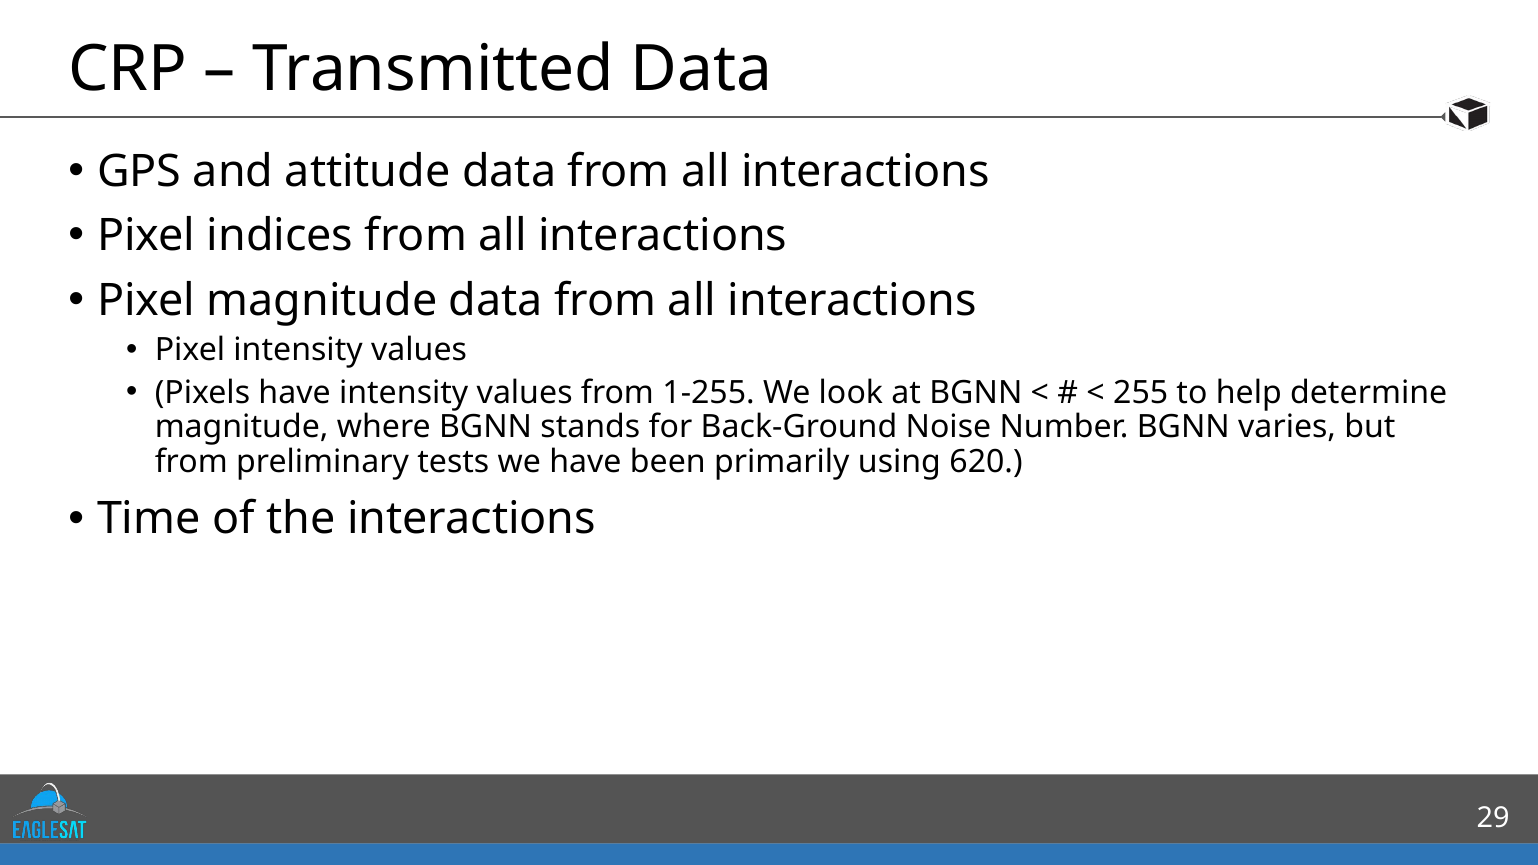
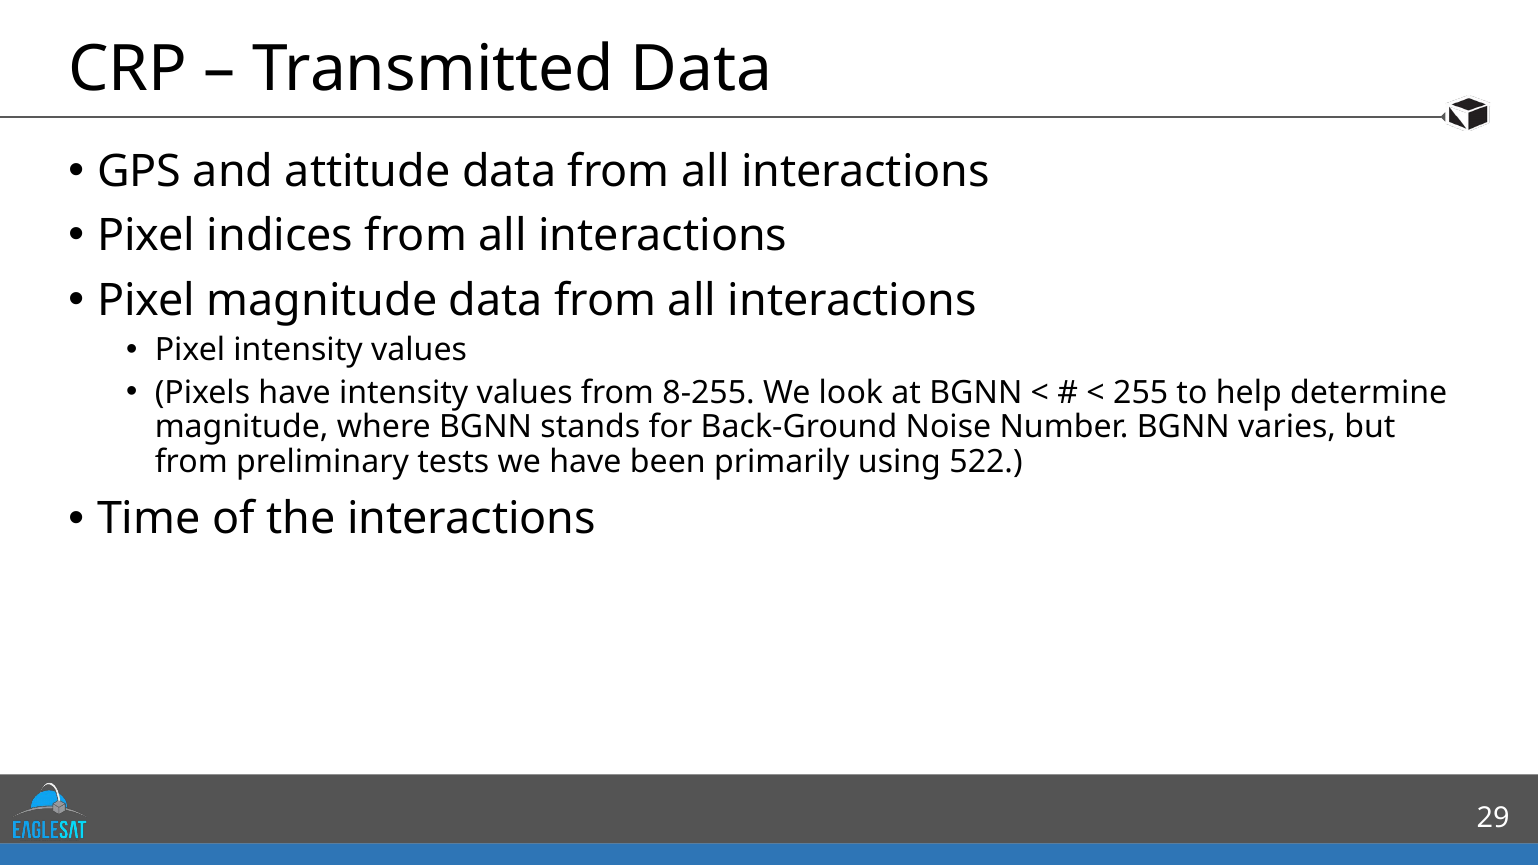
1-255: 1-255 -> 8-255
620: 620 -> 522
